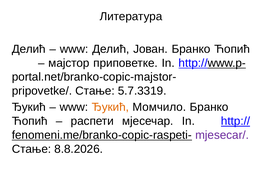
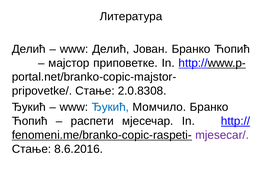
5.7.3319: 5.7.3319 -> 2.0.8308
Ђукић at (110, 107) colour: orange -> blue
8.8.2026: 8.8.2026 -> 8.6.2016
